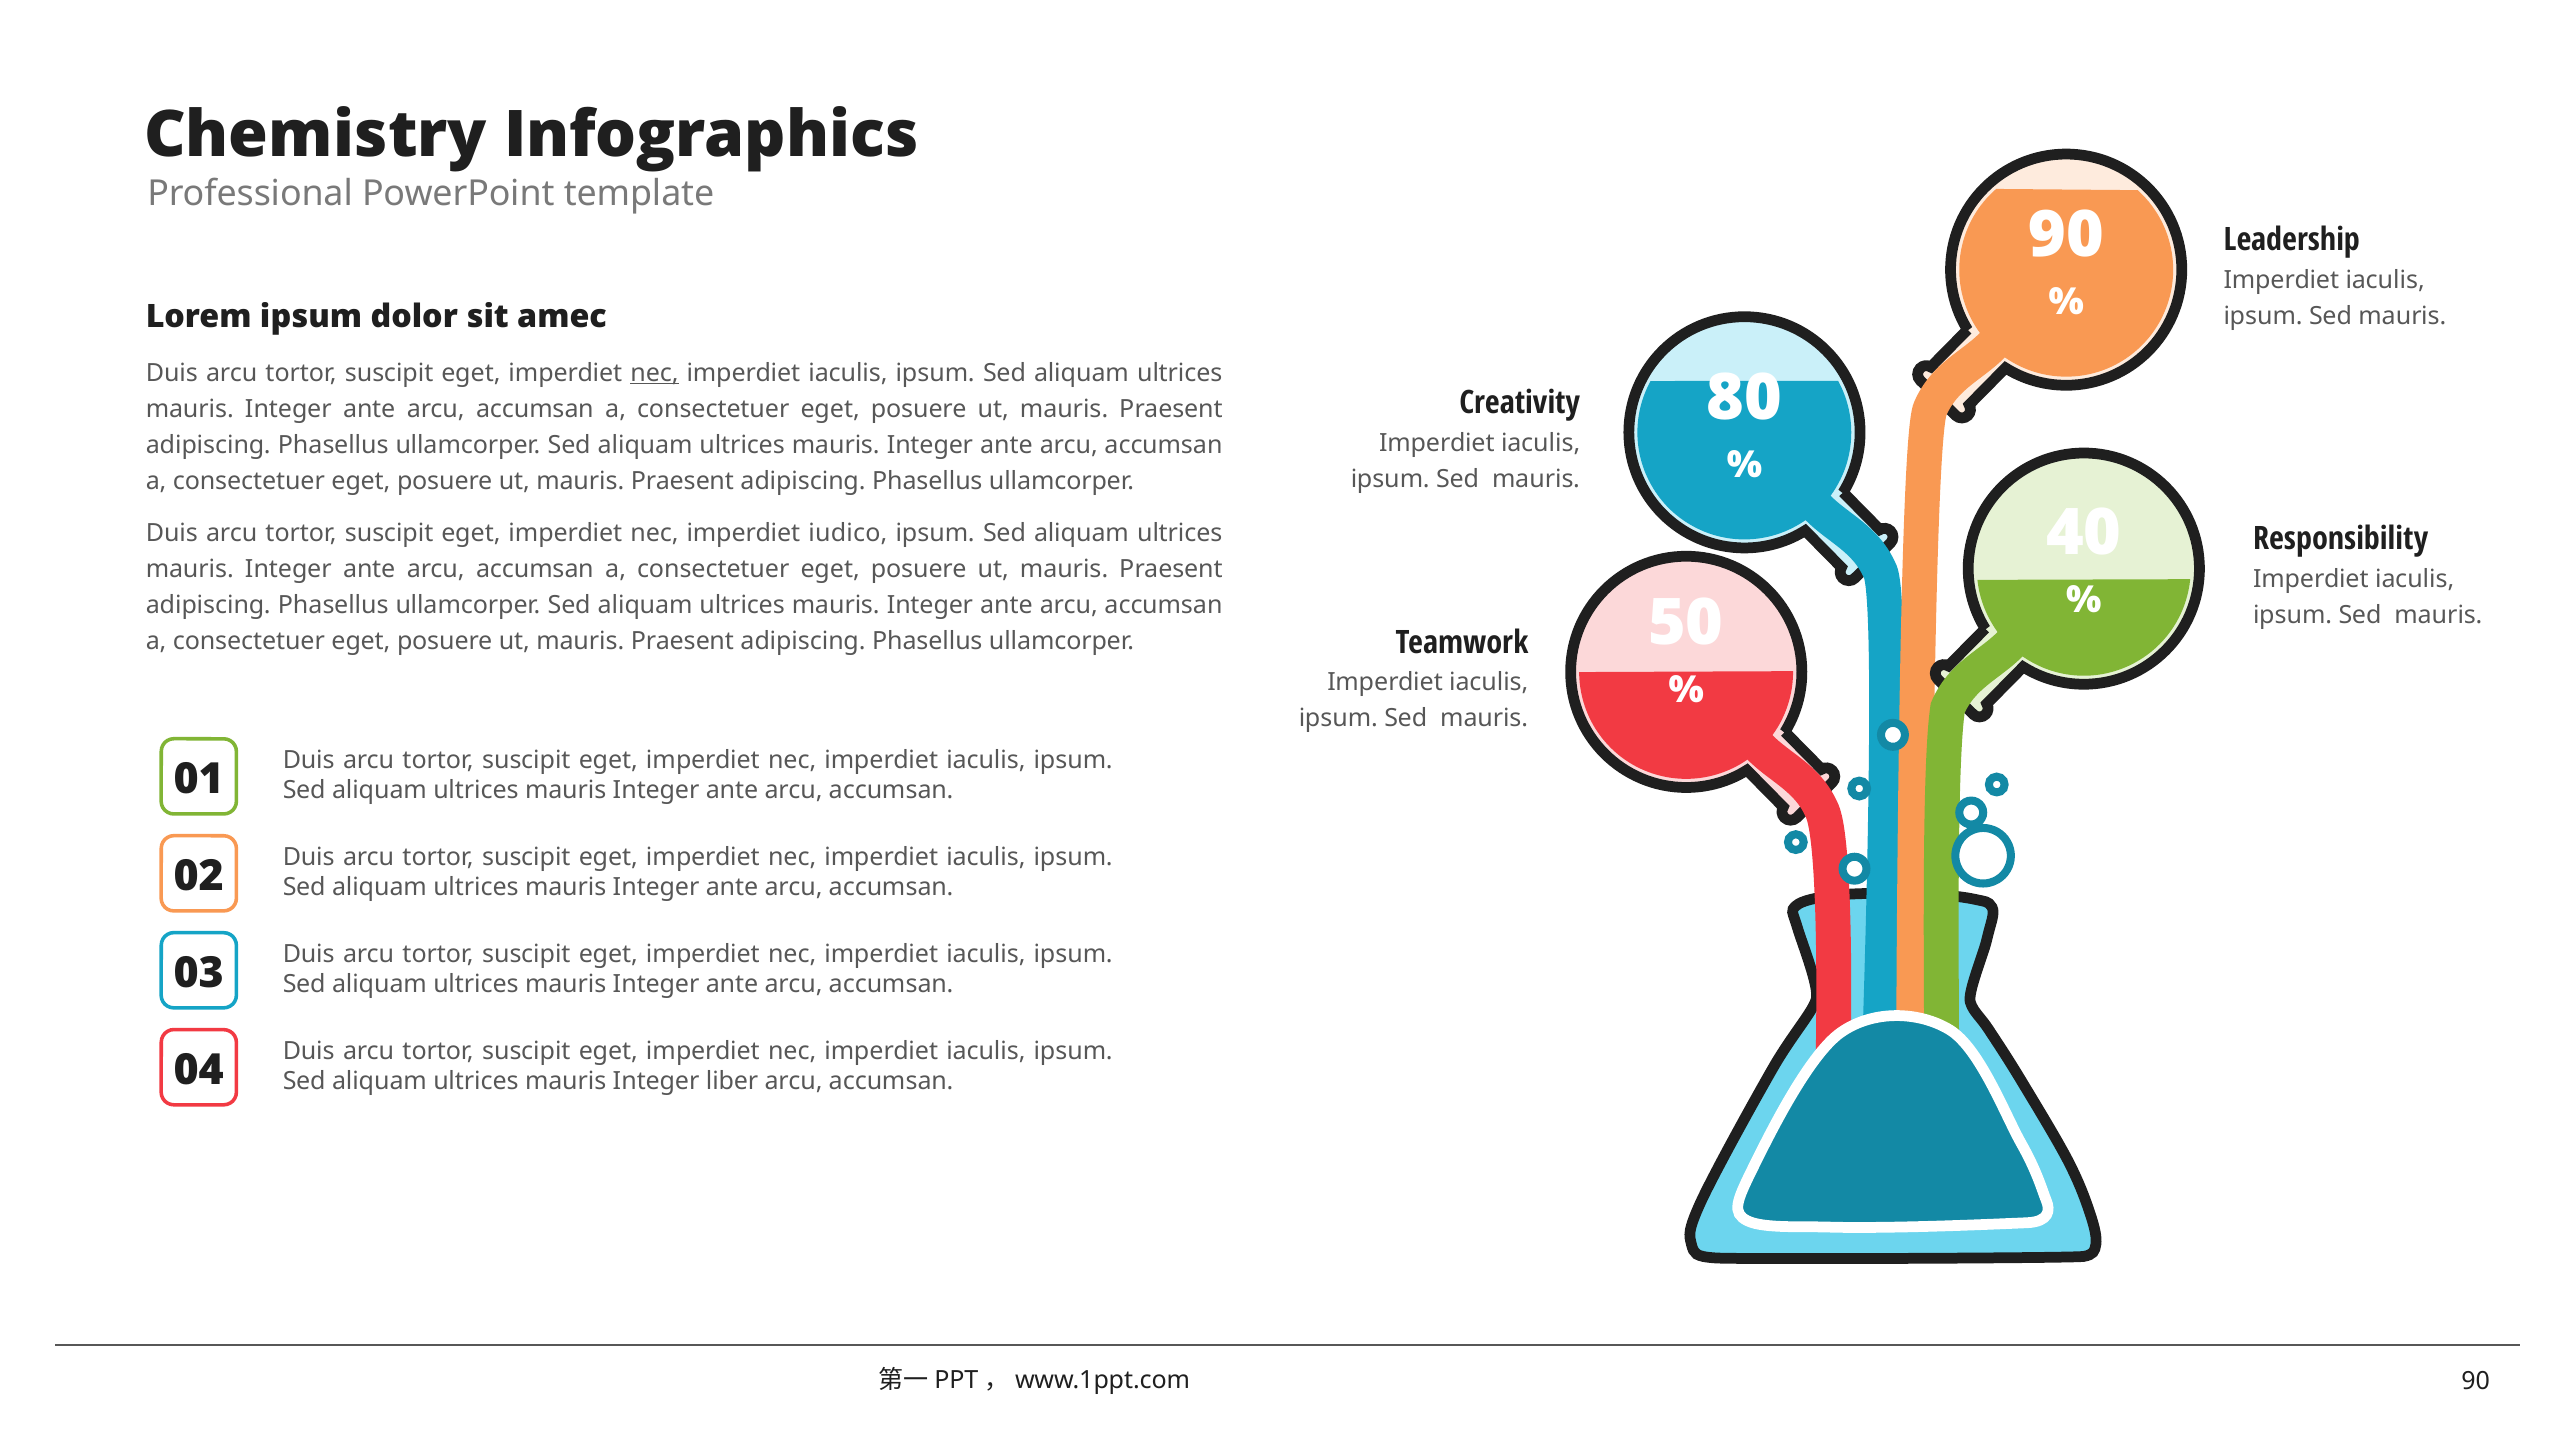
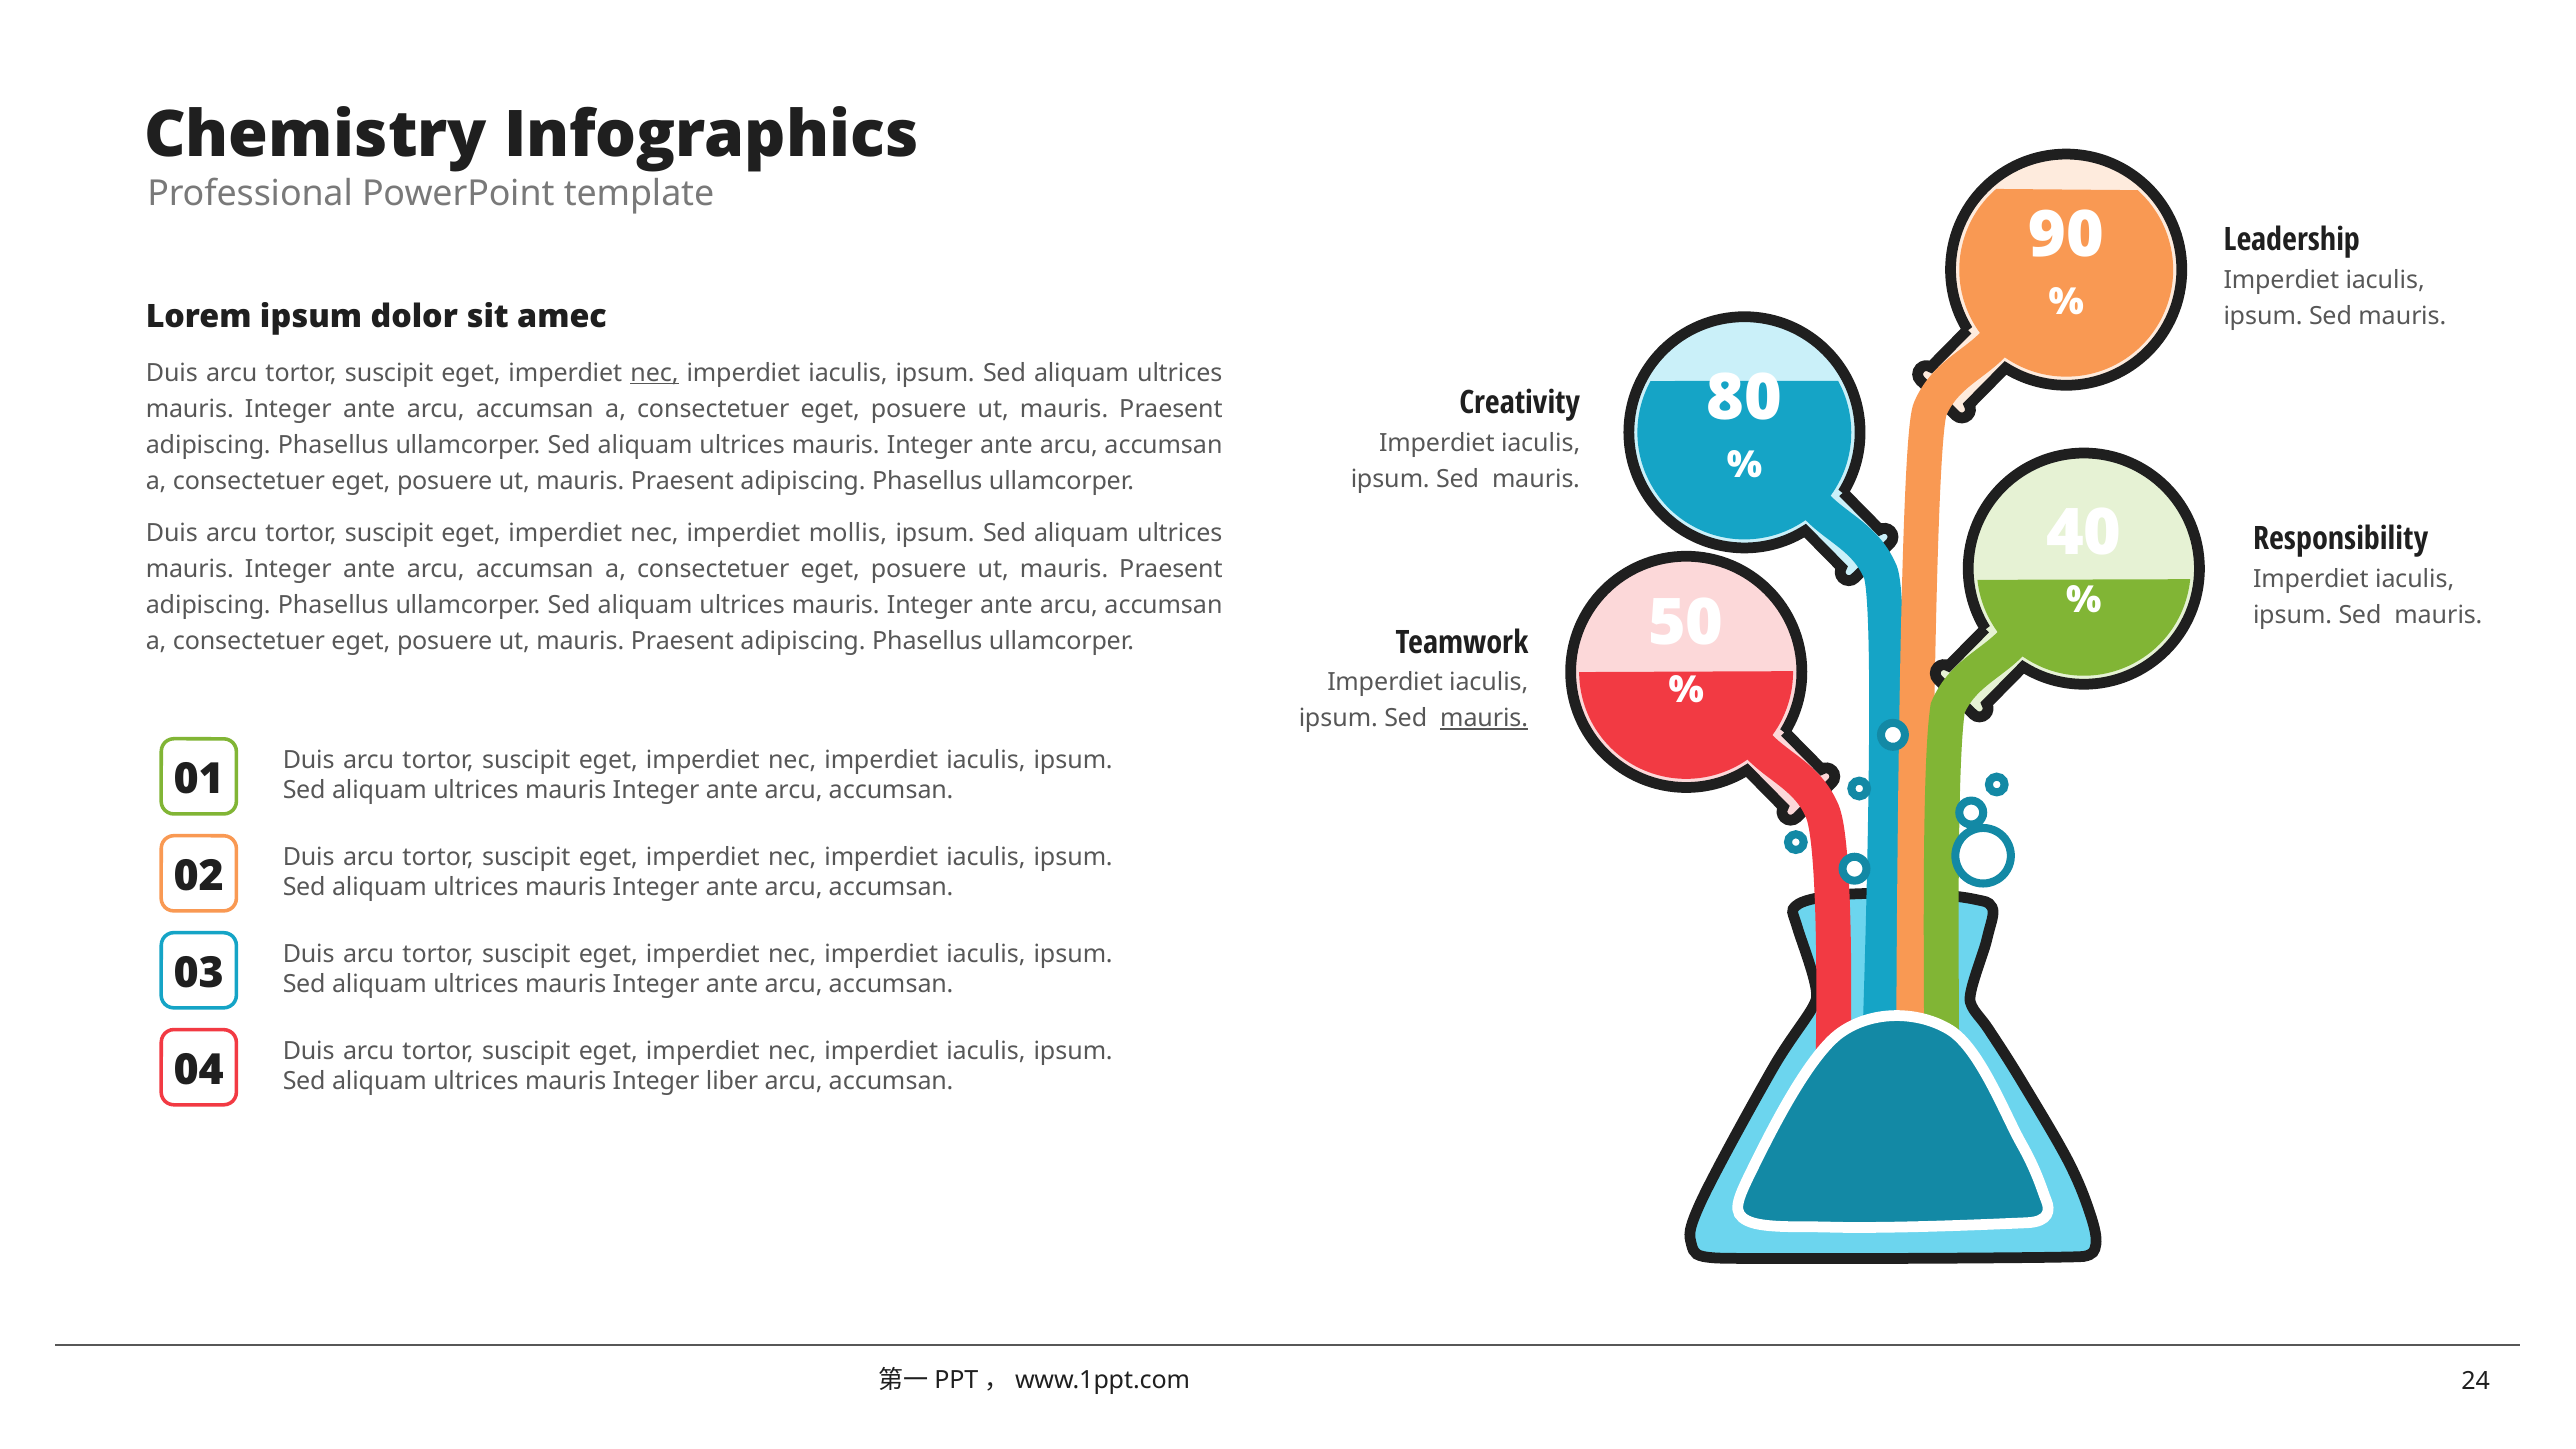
iudico: iudico -> mollis
mauris at (1484, 718) underline: none -> present
90 at (2476, 1381): 90 -> 24
